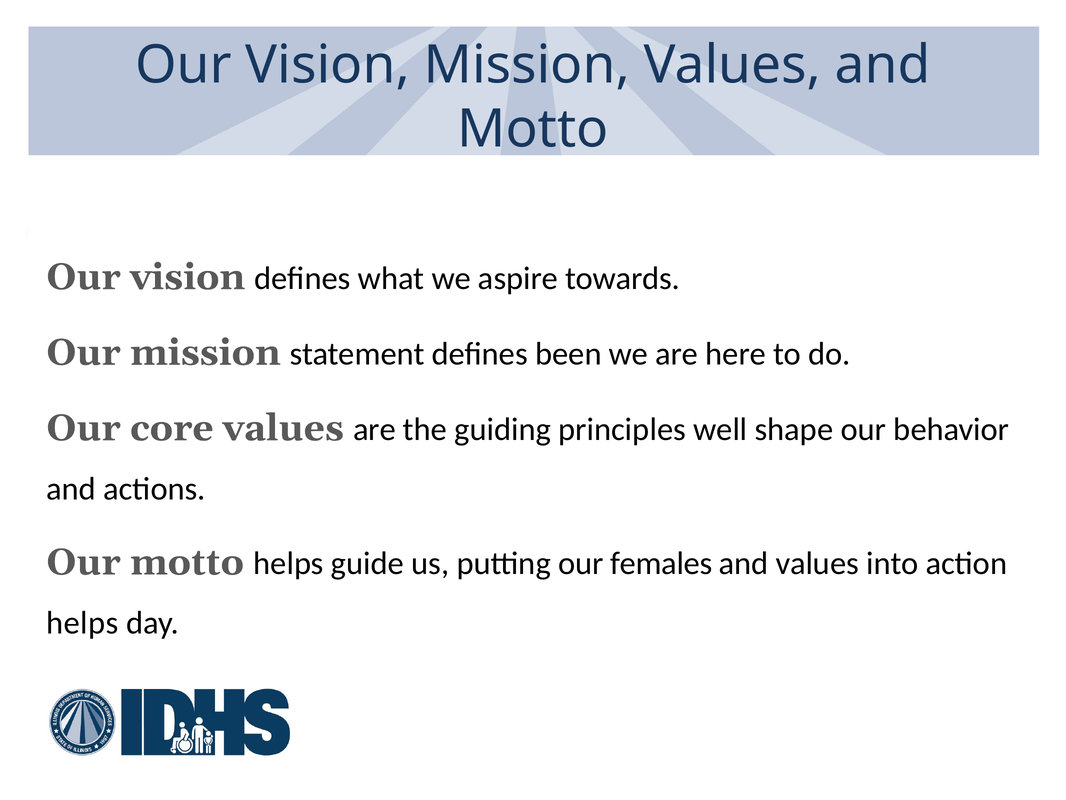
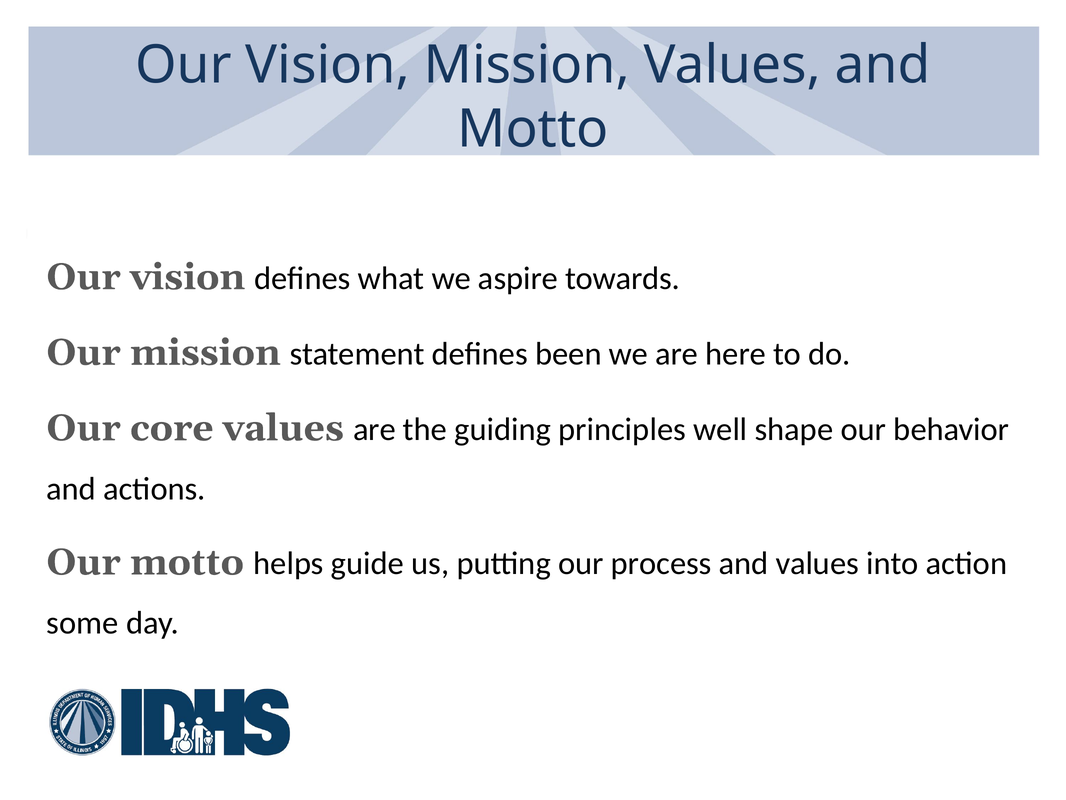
females: females -> process
helps at (82, 623): helps -> some
